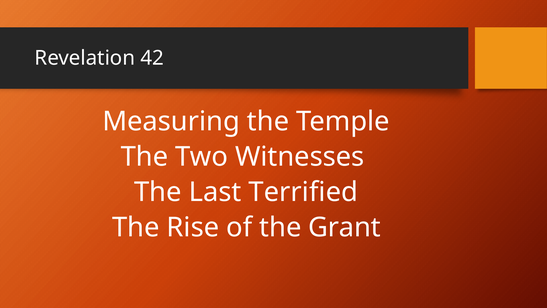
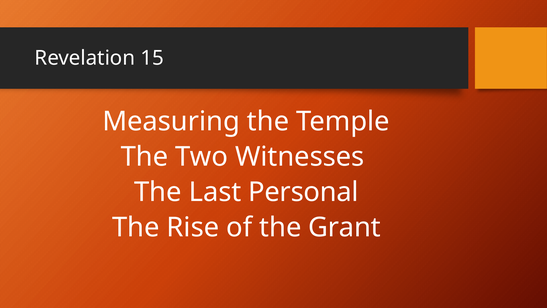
42: 42 -> 15
Terrified: Terrified -> Personal
